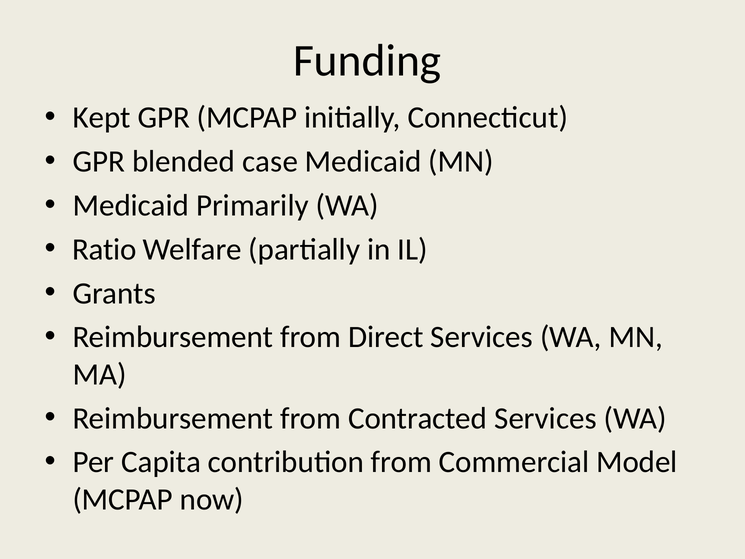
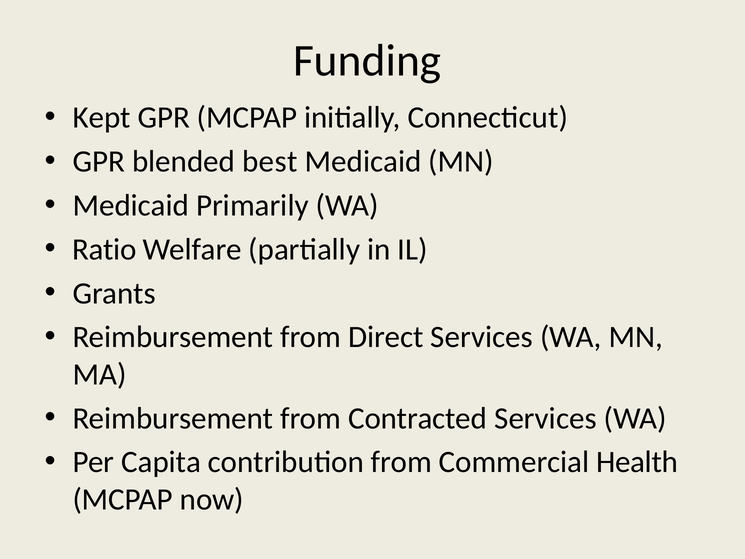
case: case -> best
Model: Model -> Health
